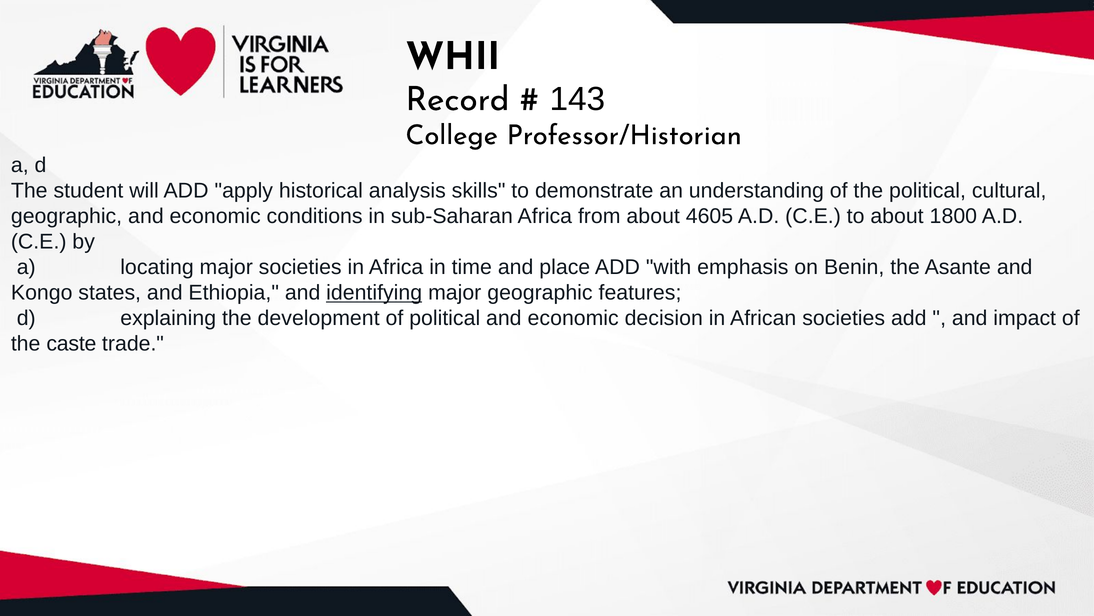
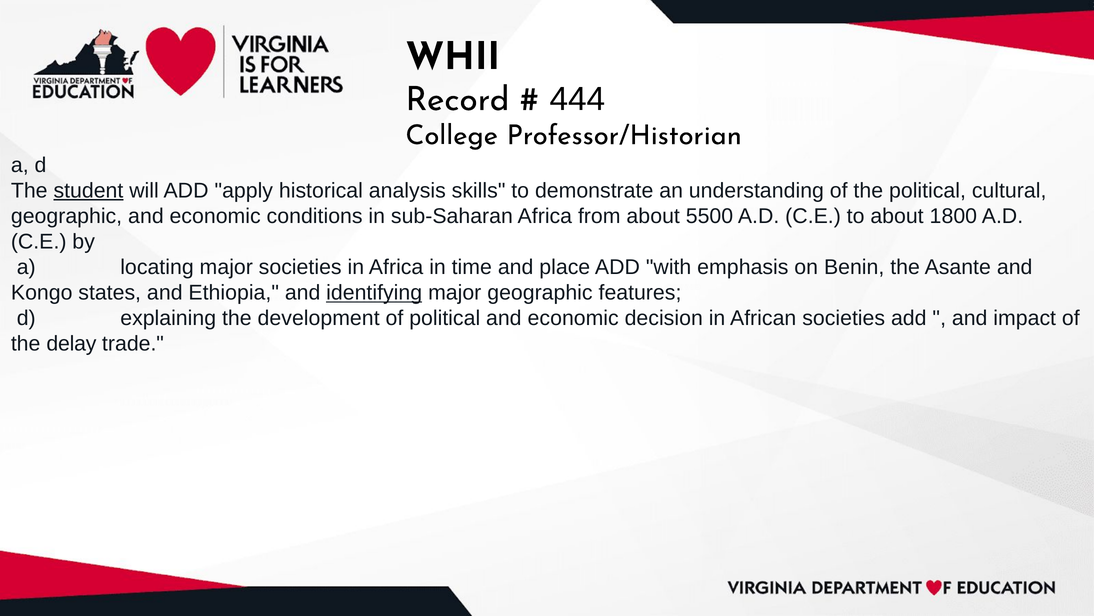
143: 143 -> 444
student underline: none -> present
4605: 4605 -> 5500
caste: caste -> delay
